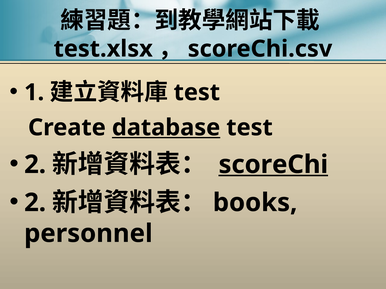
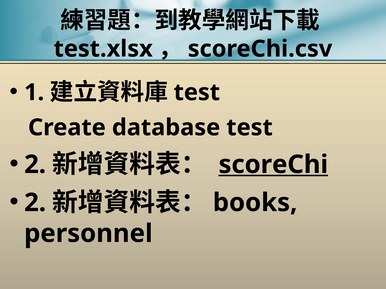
database underline: present -> none
